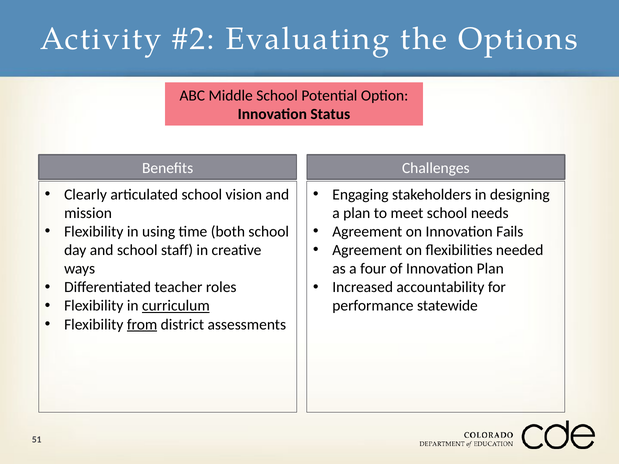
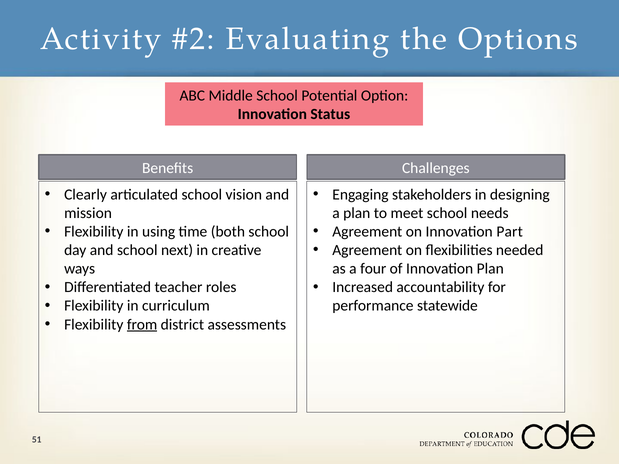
Fails: Fails -> Part
staff: staff -> next
curriculum underline: present -> none
